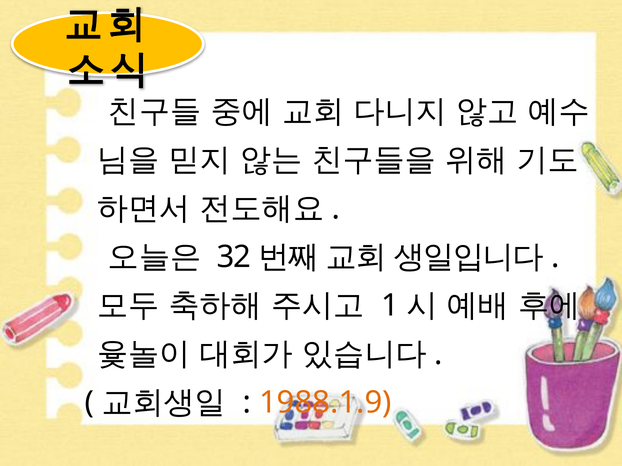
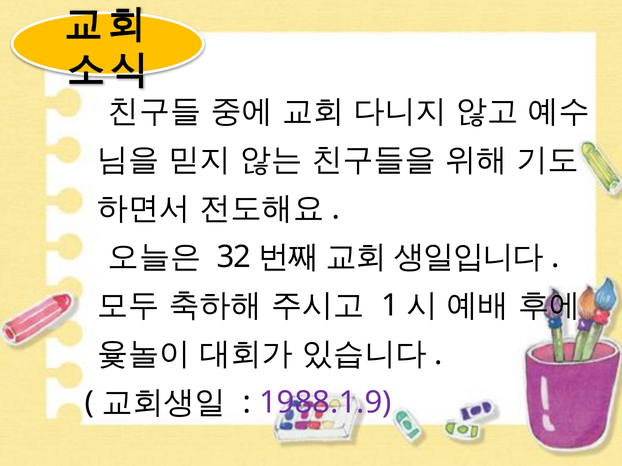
1988.1.9 colour: orange -> purple
